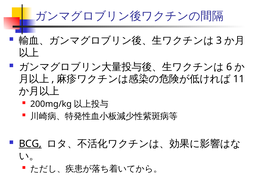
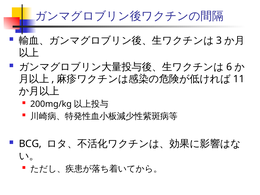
BCG underline: present -> none
